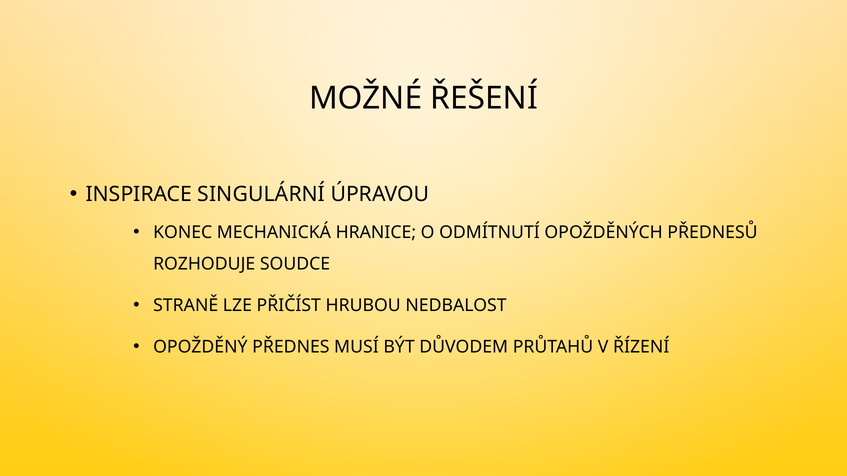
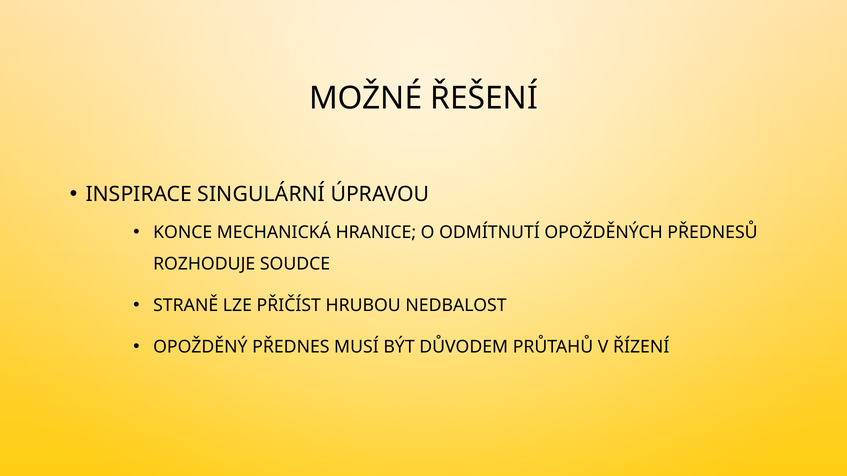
KONEC: KONEC -> KONCE
